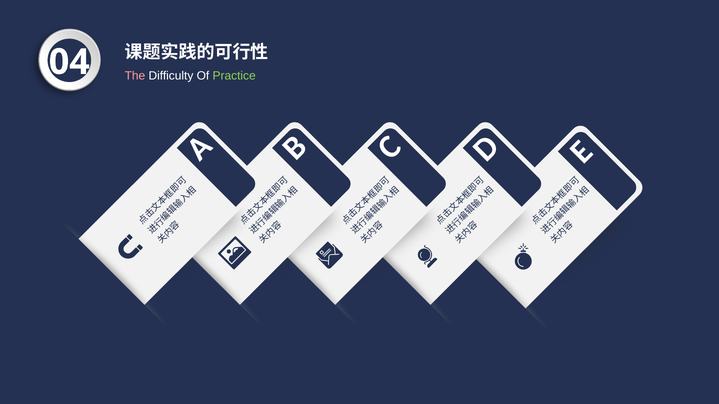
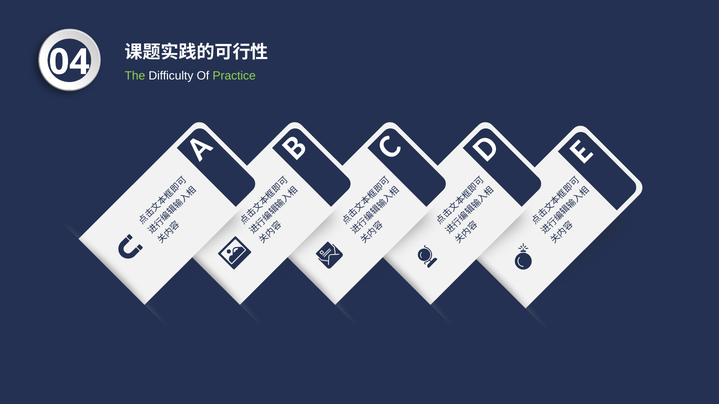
The colour: pink -> light green
